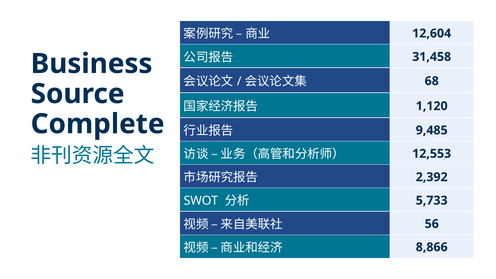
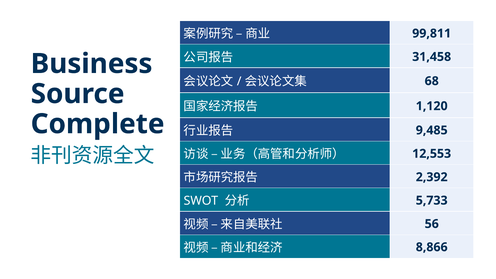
12,604: 12,604 -> 99,811
